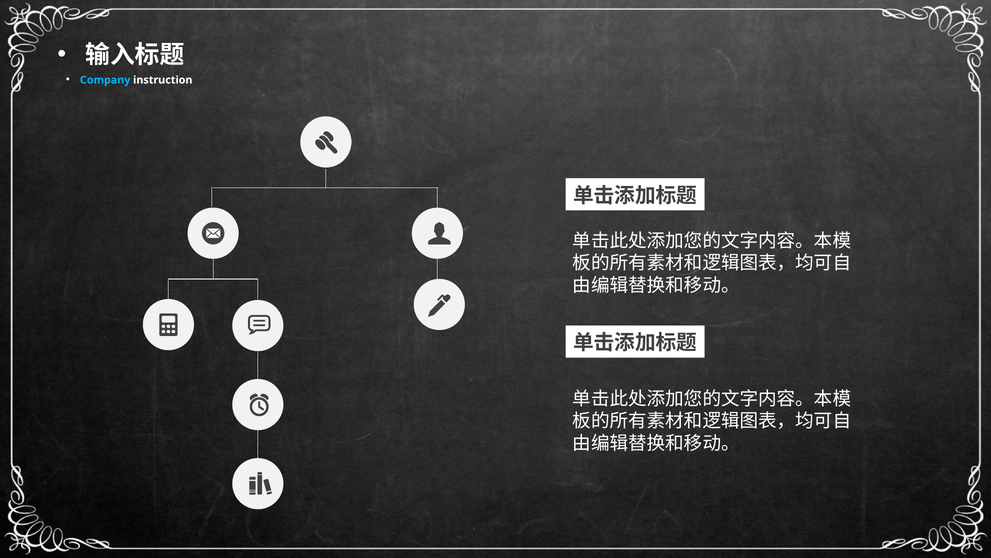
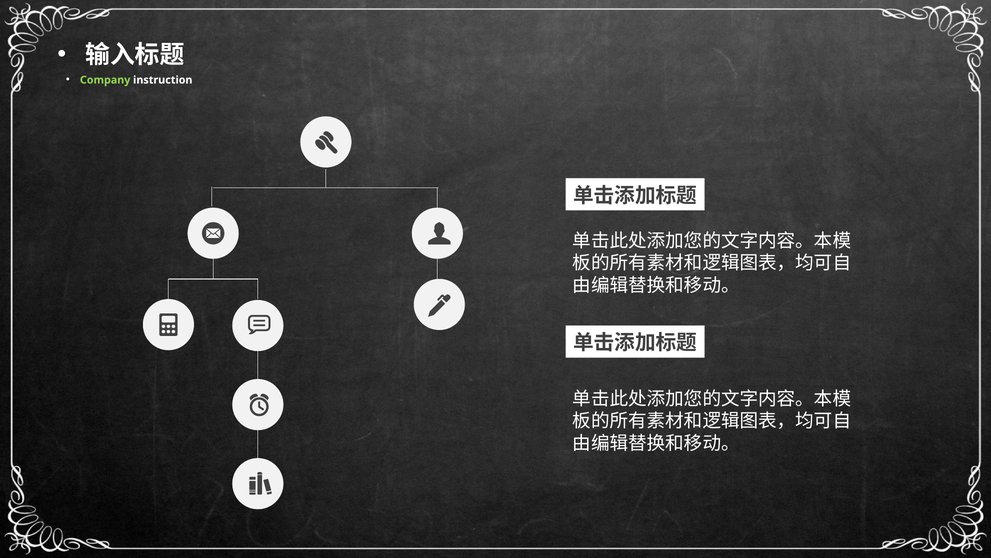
Company colour: light blue -> light green
